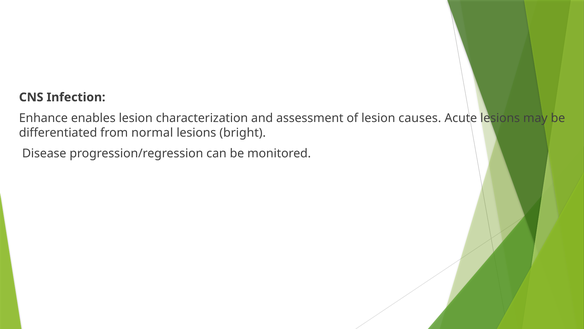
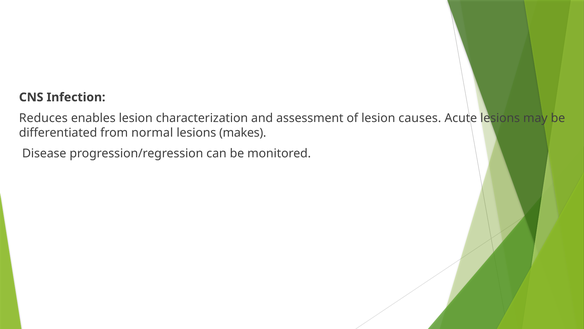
Enhance: Enhance -> Reduces
bright: bright -> makes
